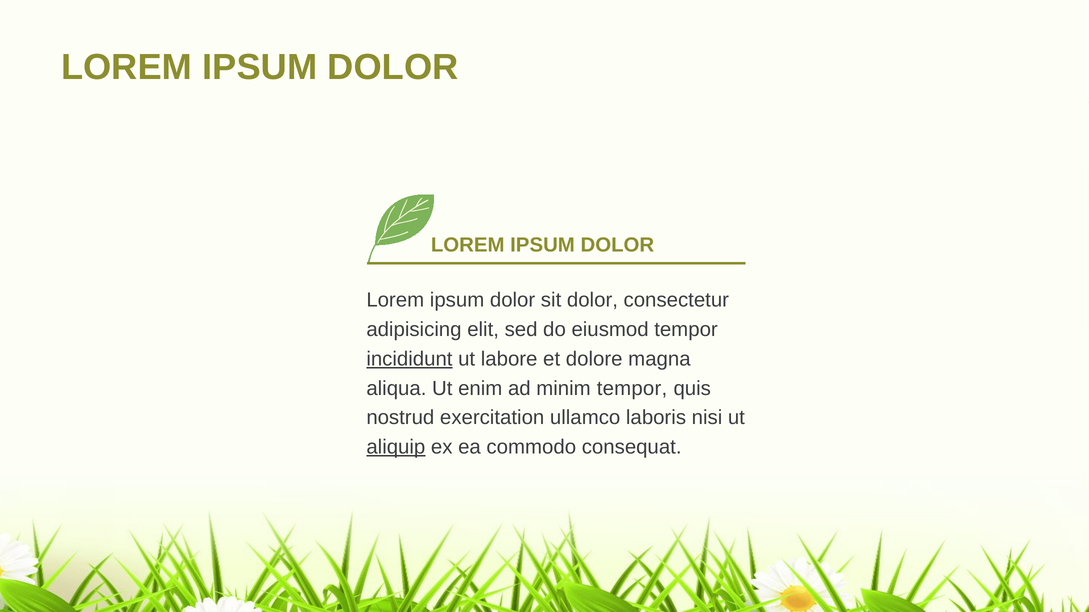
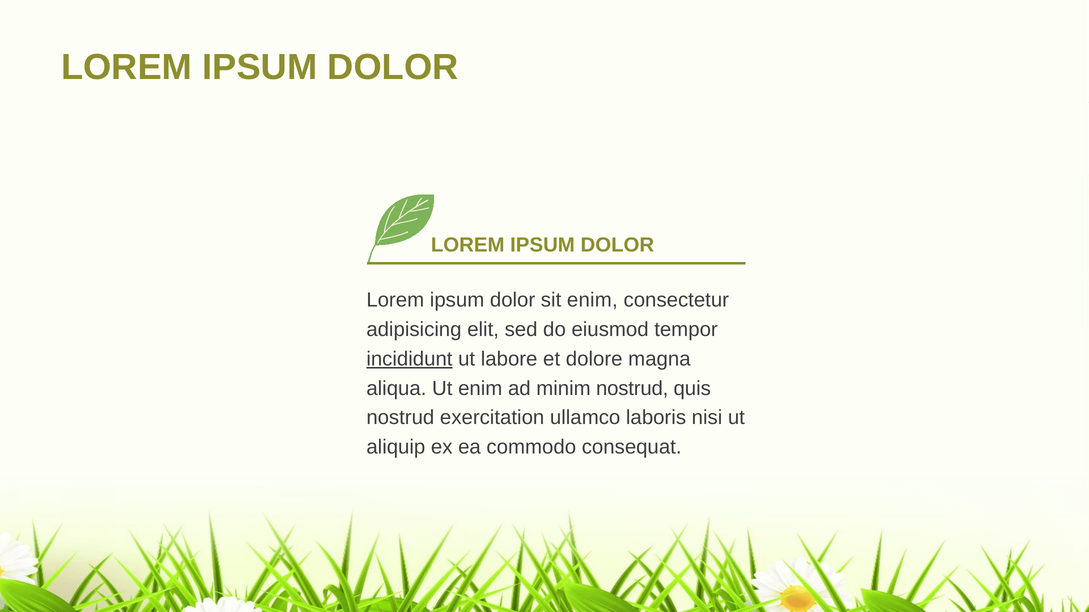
sit dolor: dolor -> enim
minim tempor: tempor -> nostrud
aliquip underline: present -> none
